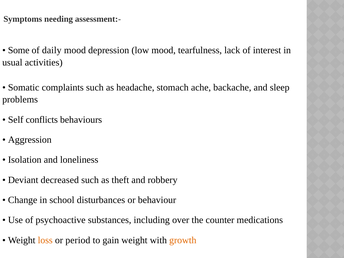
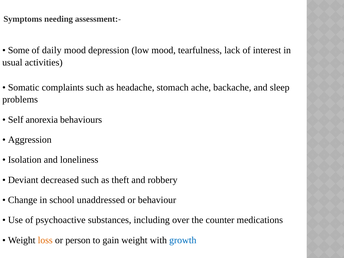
conflicts: conflicts -> anorexia
disturbances: disturbances -> unaddressed
period: period -> person
growth colour: orange -> blue
